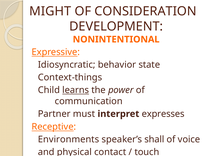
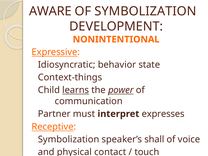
MIGHT: MIGHT -> AWARE
OF CONSIDERATION: CONSIDERATION -> SYMBOLIZATION
power underline: none -> present
Environments at (69, 139): Environments -> Symbolization
